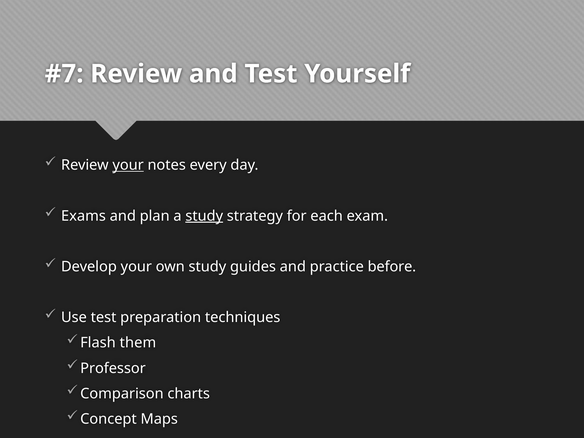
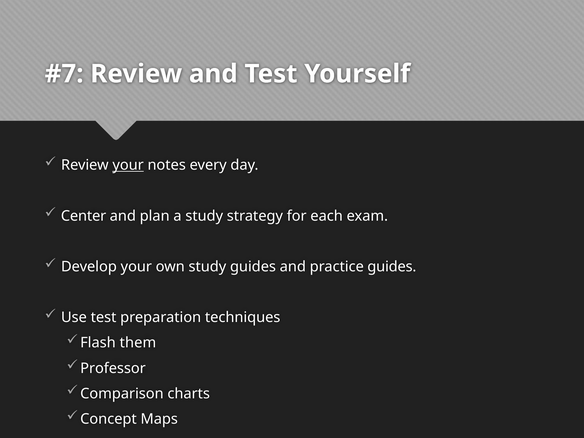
Exams: Exams -> Center
study at (204, 216) underline: present -> none
practice before: before -> guides
